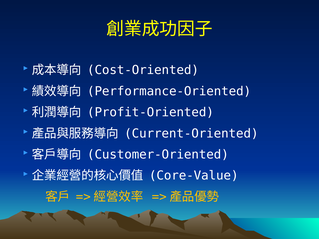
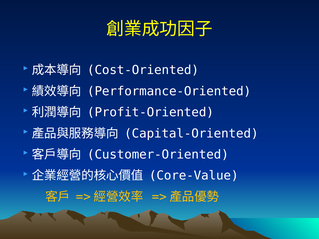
Current-Oriented: Current-Oriented -> Capital-Oriented
